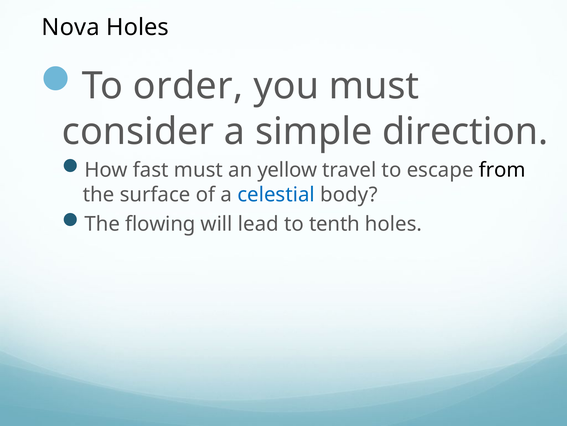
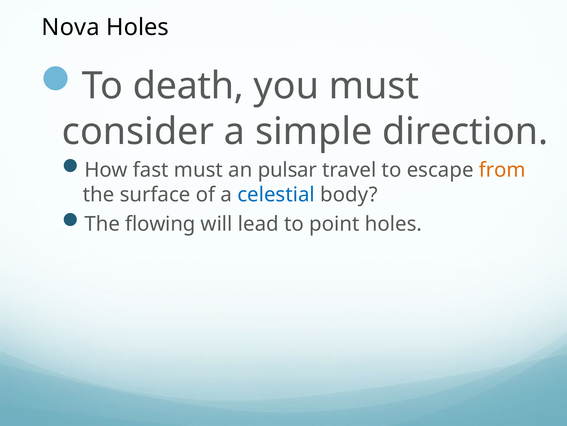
order: order -> death
yellow: yellow -> pulsar
from colour: black -> orange
tenth: tenth -> point
